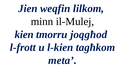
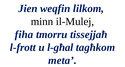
kien: kien -> fiha
joqgħod: joqgħod -> tissejjaħ
l-kien: l-kien -> l-għal
